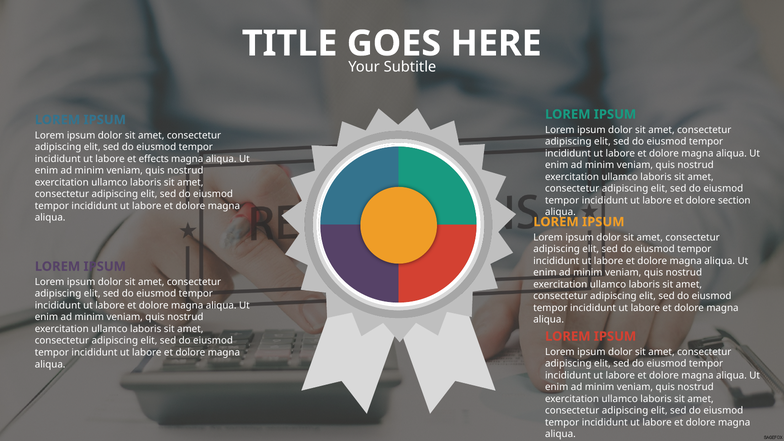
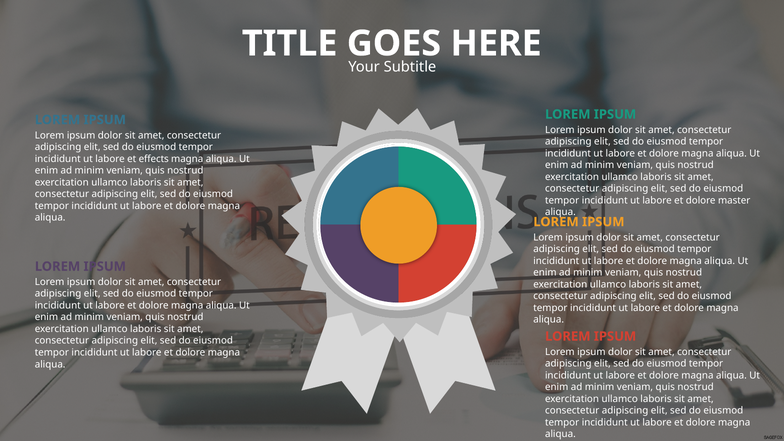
section: section -> master
